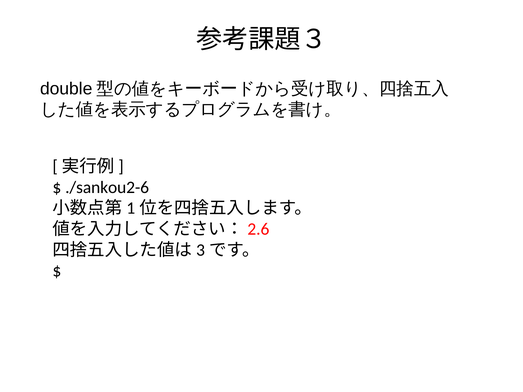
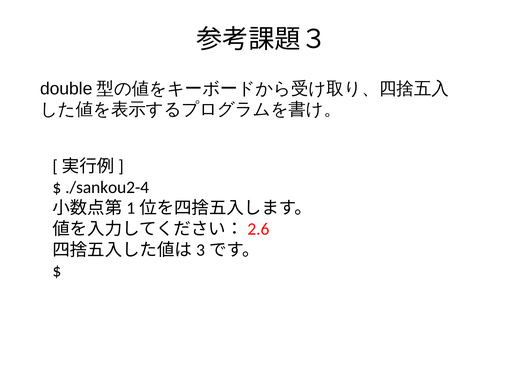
./sankou2-6: ./sankou2-6 -> ./sankou2-4
